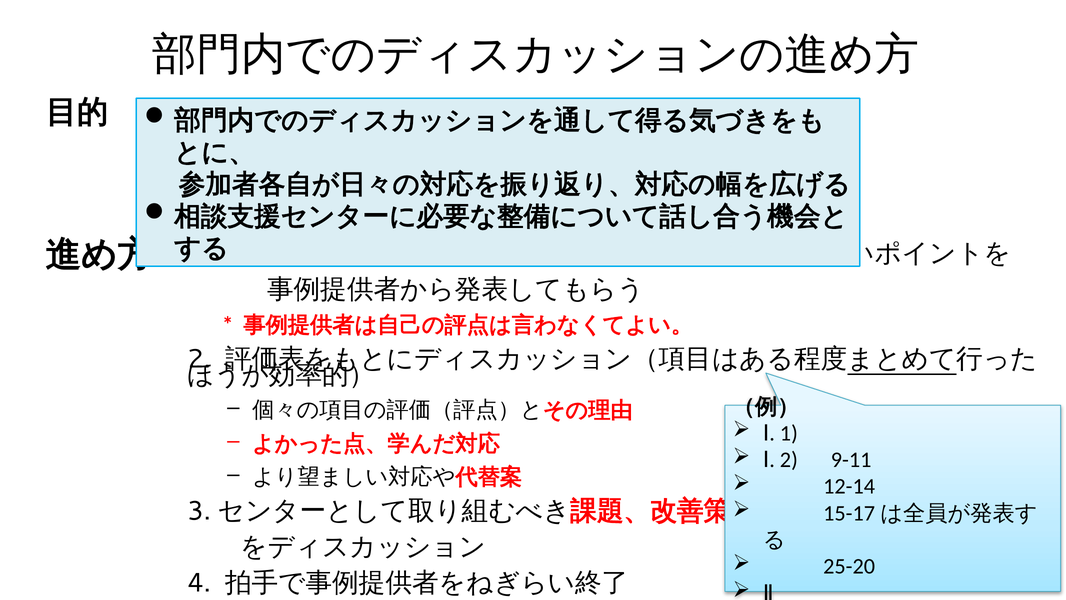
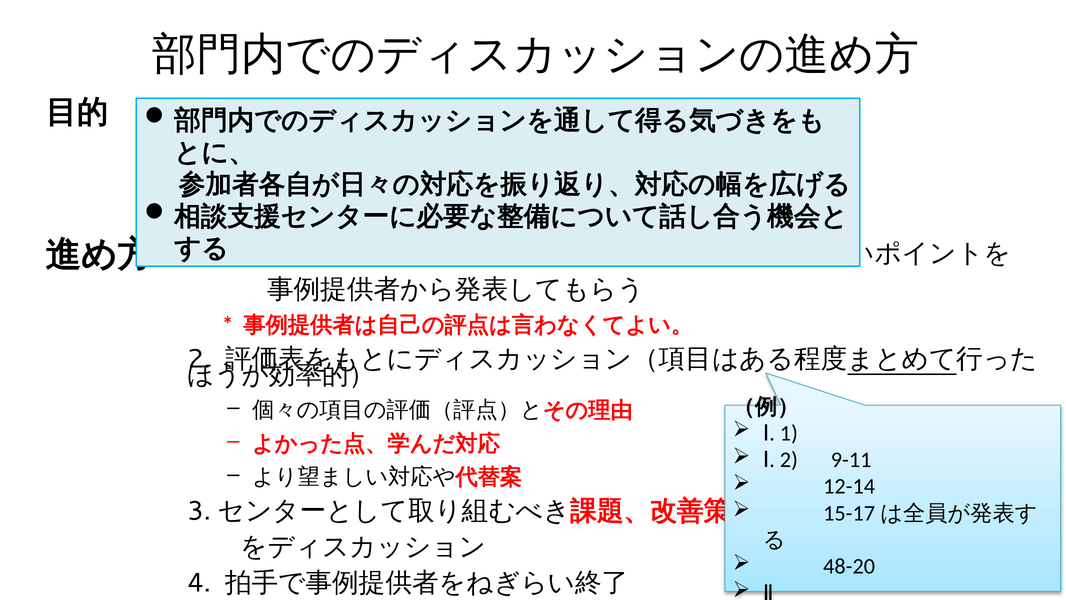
25-20: 25-20 -> 48-20
